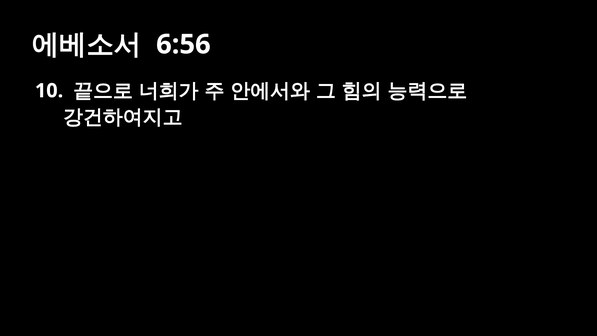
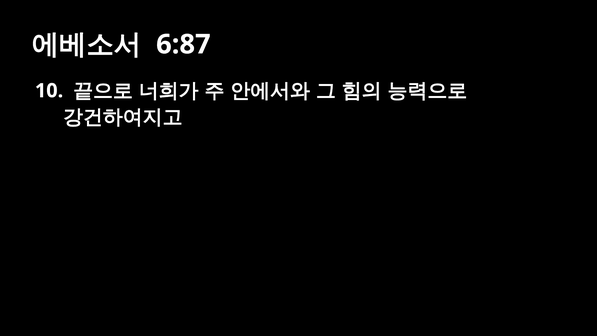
6:56: 6:56 -> 6:87
